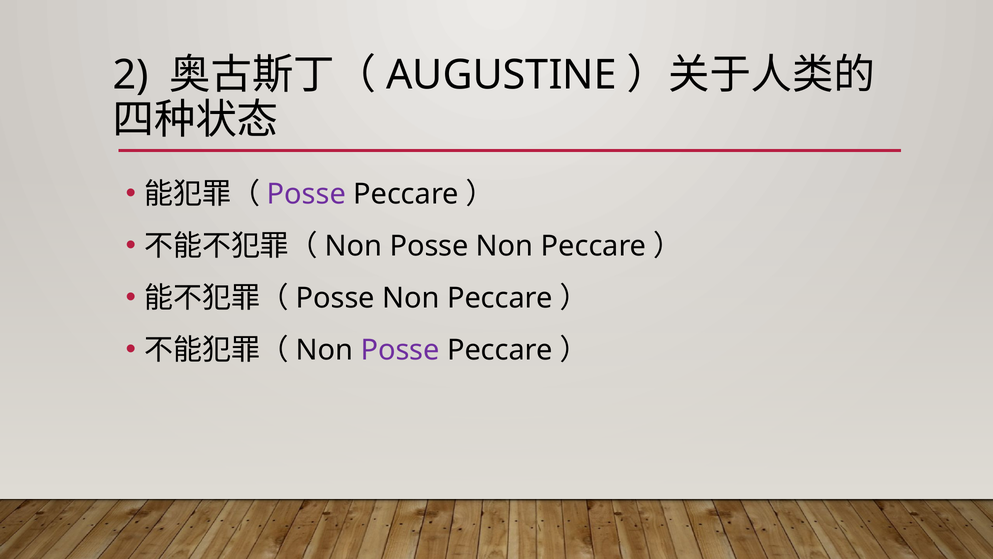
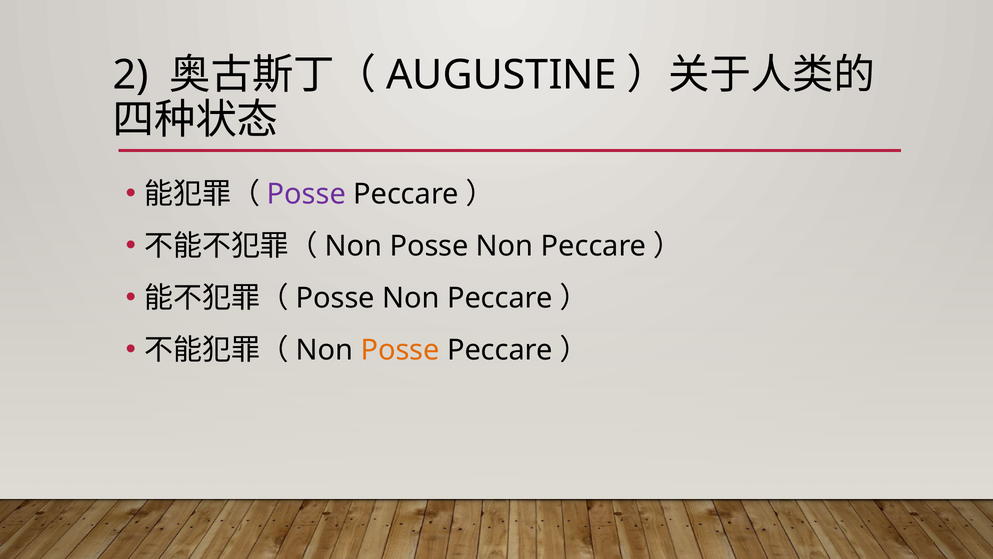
Posse at (400, 350) colour: purple -> orange
